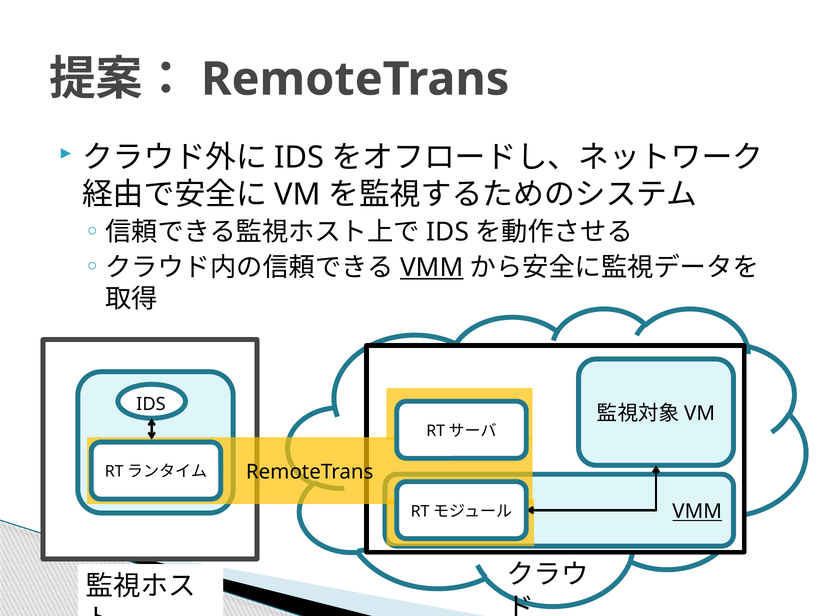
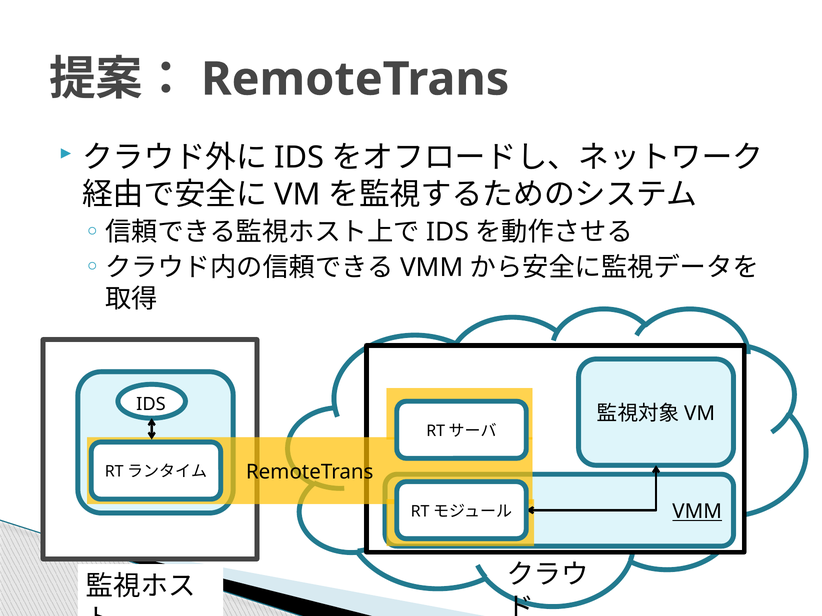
VMM at (432, 268) underline: present -> none
